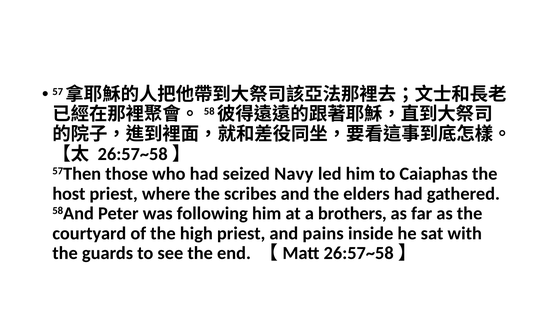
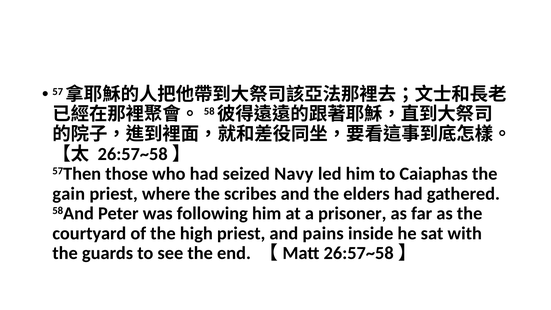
host: host -> gain
brothers: brothers -> prisoner
